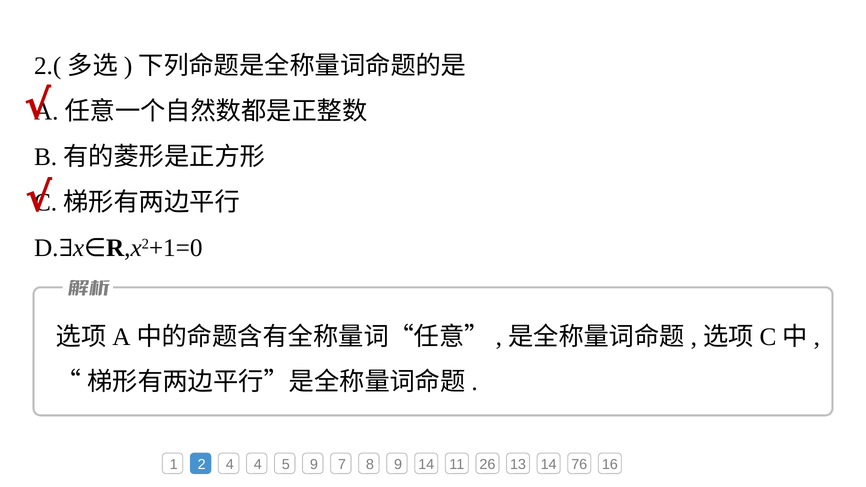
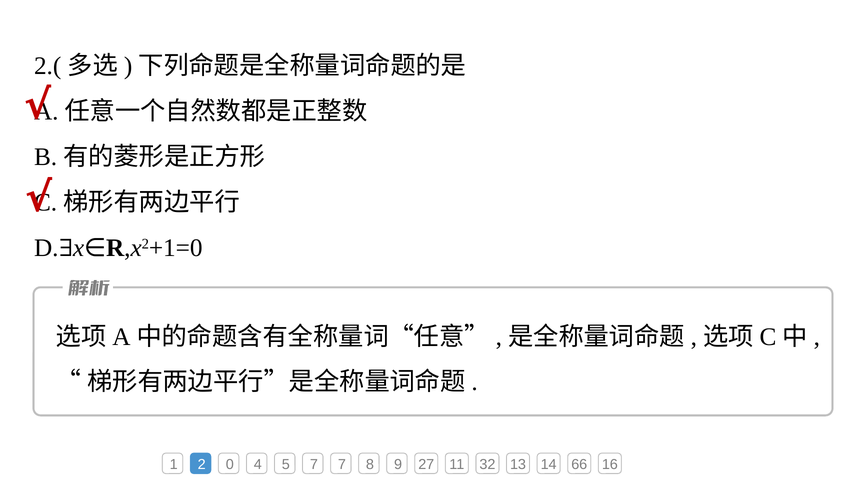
2 4: 4 -> 0
5 9: 9 -> 7
9 14: 14 -> 27
26: 26 -> 32
76: 76 -> 66
